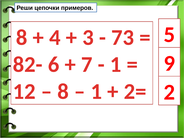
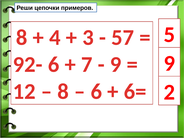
73: 73 -> 57
82-: 82- -> 92-
1 at (116, 65): 1 -> 9
1 at (96, 92): 1 -> 6
2=: 2= -> 6=
